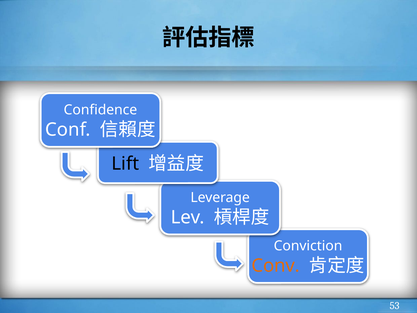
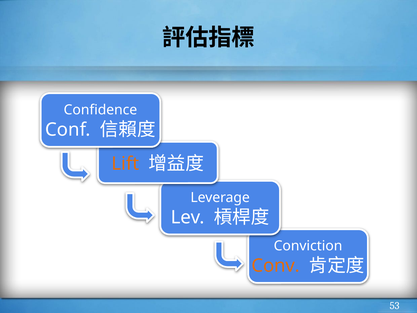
Lift colour: black -> orange
